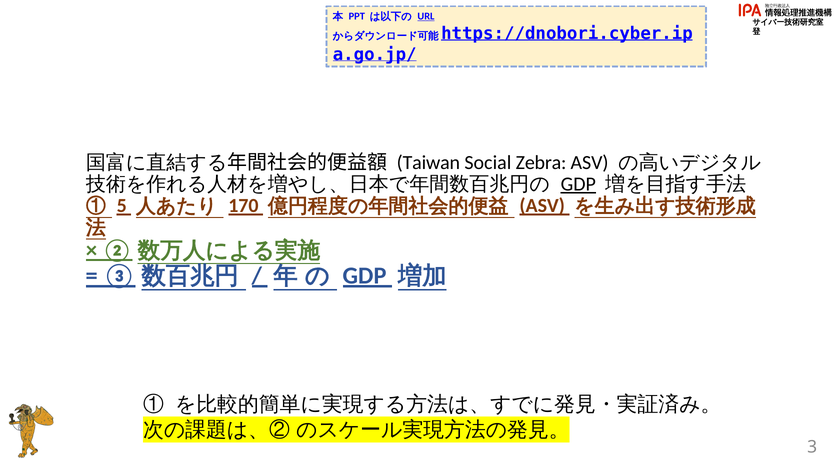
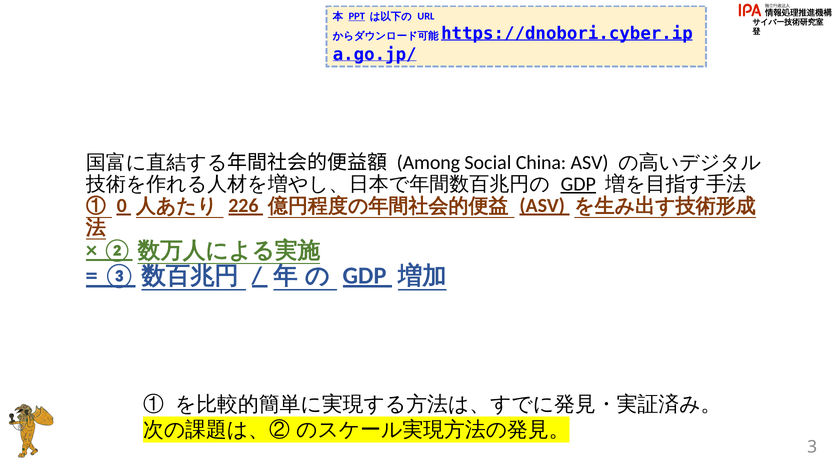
PPT underline: none -> present
URL underline: present -> none
Taiwan: Taiwan -> Among
Zebra: Zebra -> China
5: 5 -> 0
170: 170 -> 226
